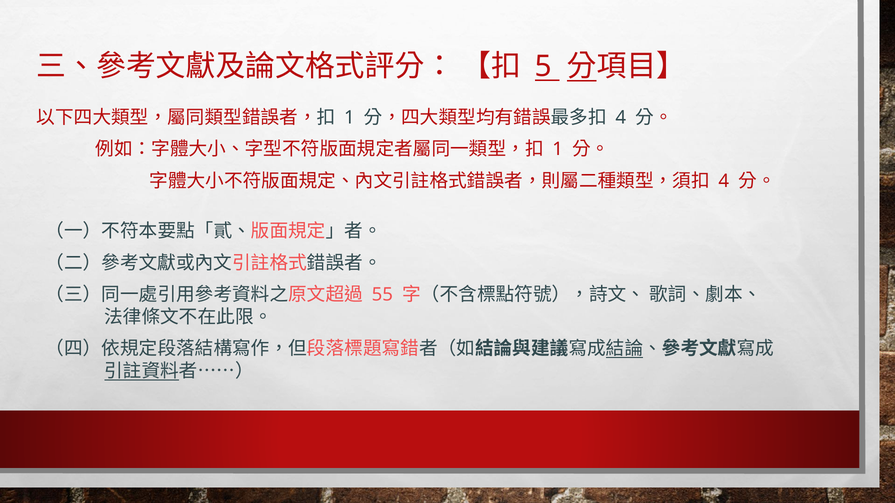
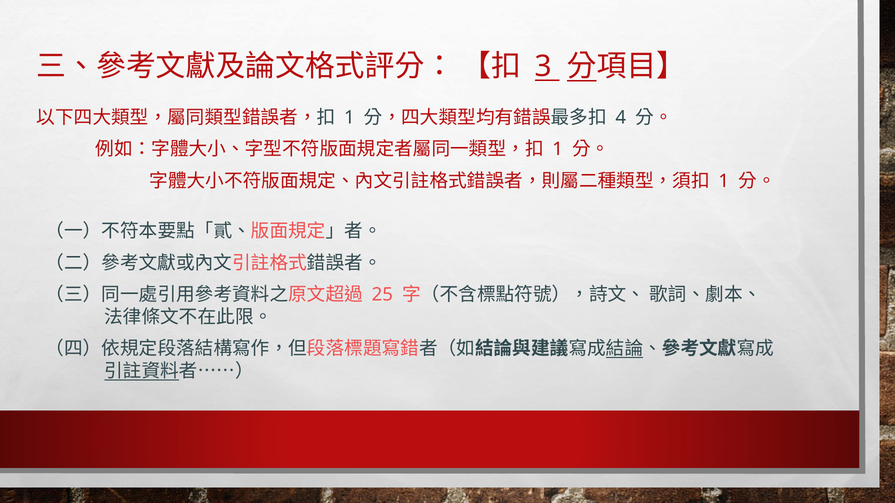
5: 5 -> 3
4 at (724, 181): 4 -> 1
55: 55 -> 25
